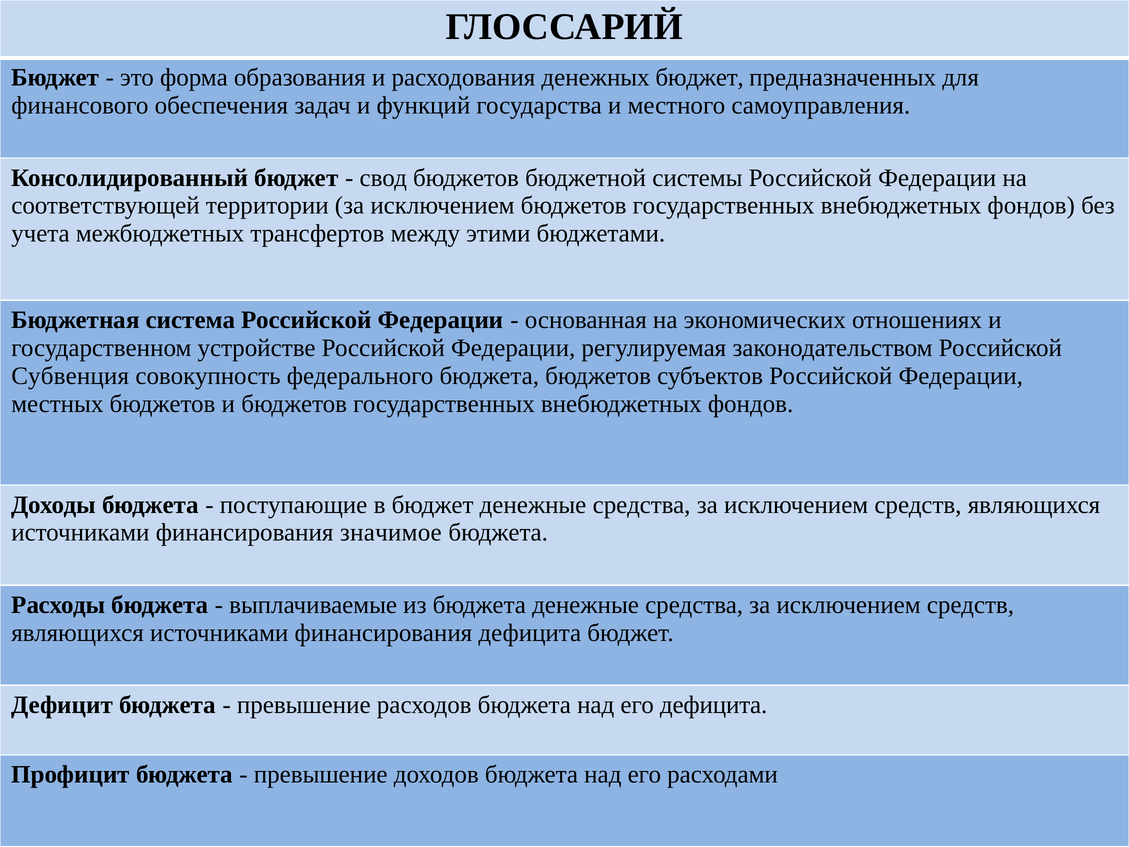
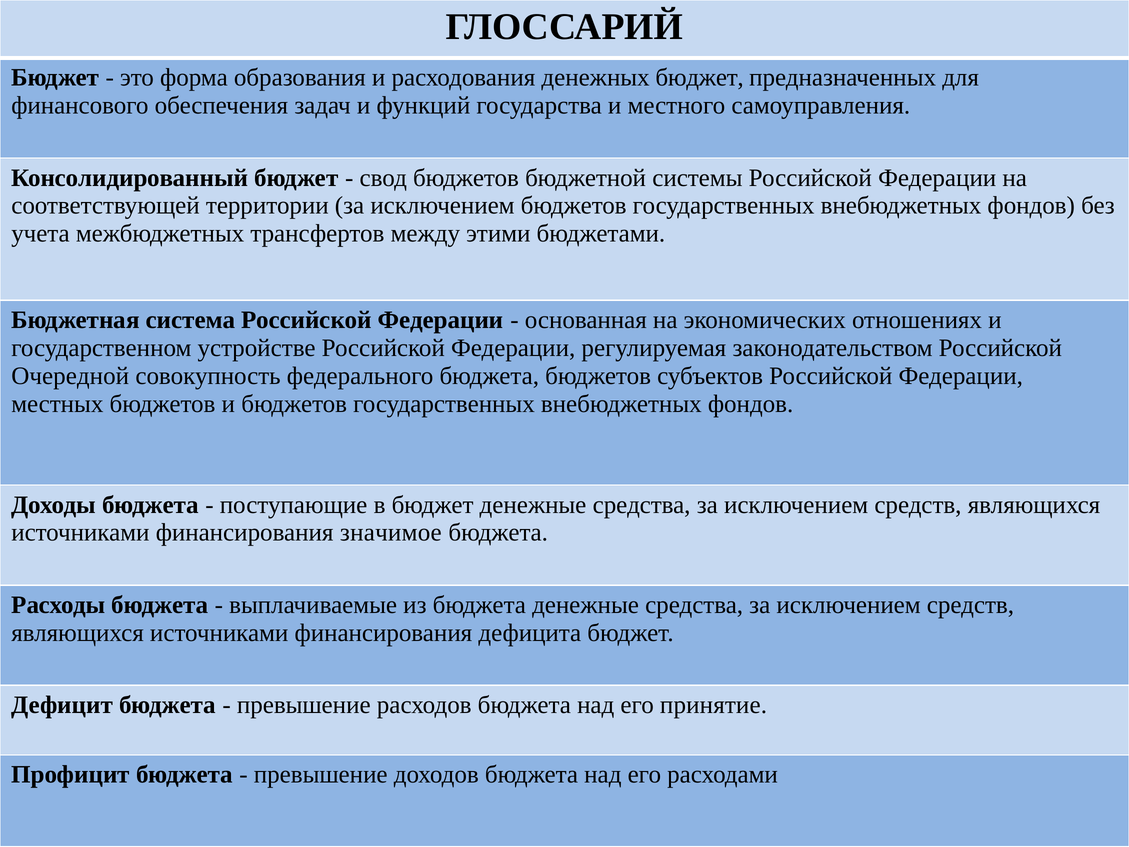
Субвенция: Субвенция -> Очередной
его дефицита: дефицита -> принятие
